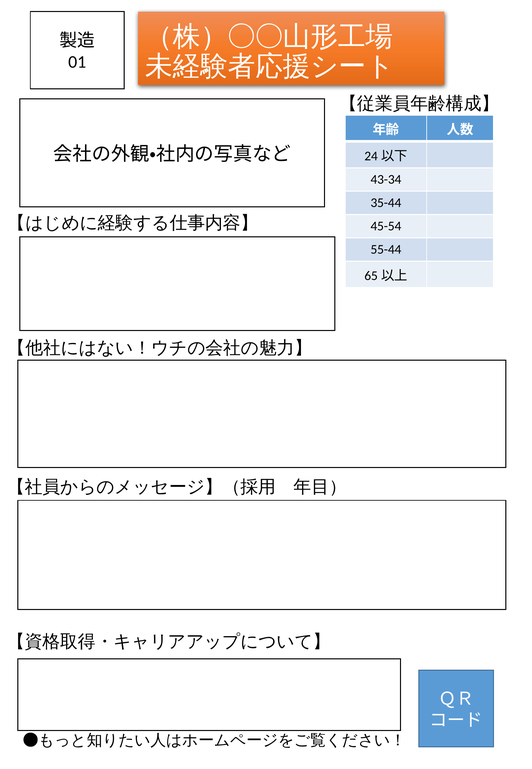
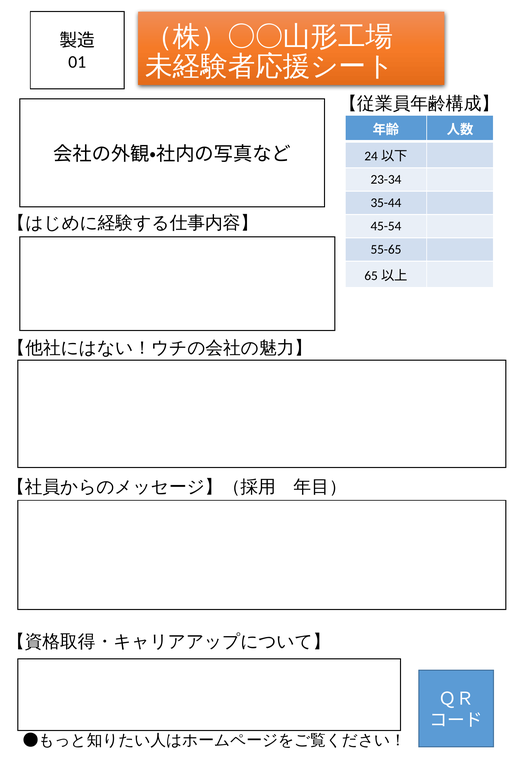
43-34: 43-34 -> 23-34
55-44: 55-44 -> 55-65
